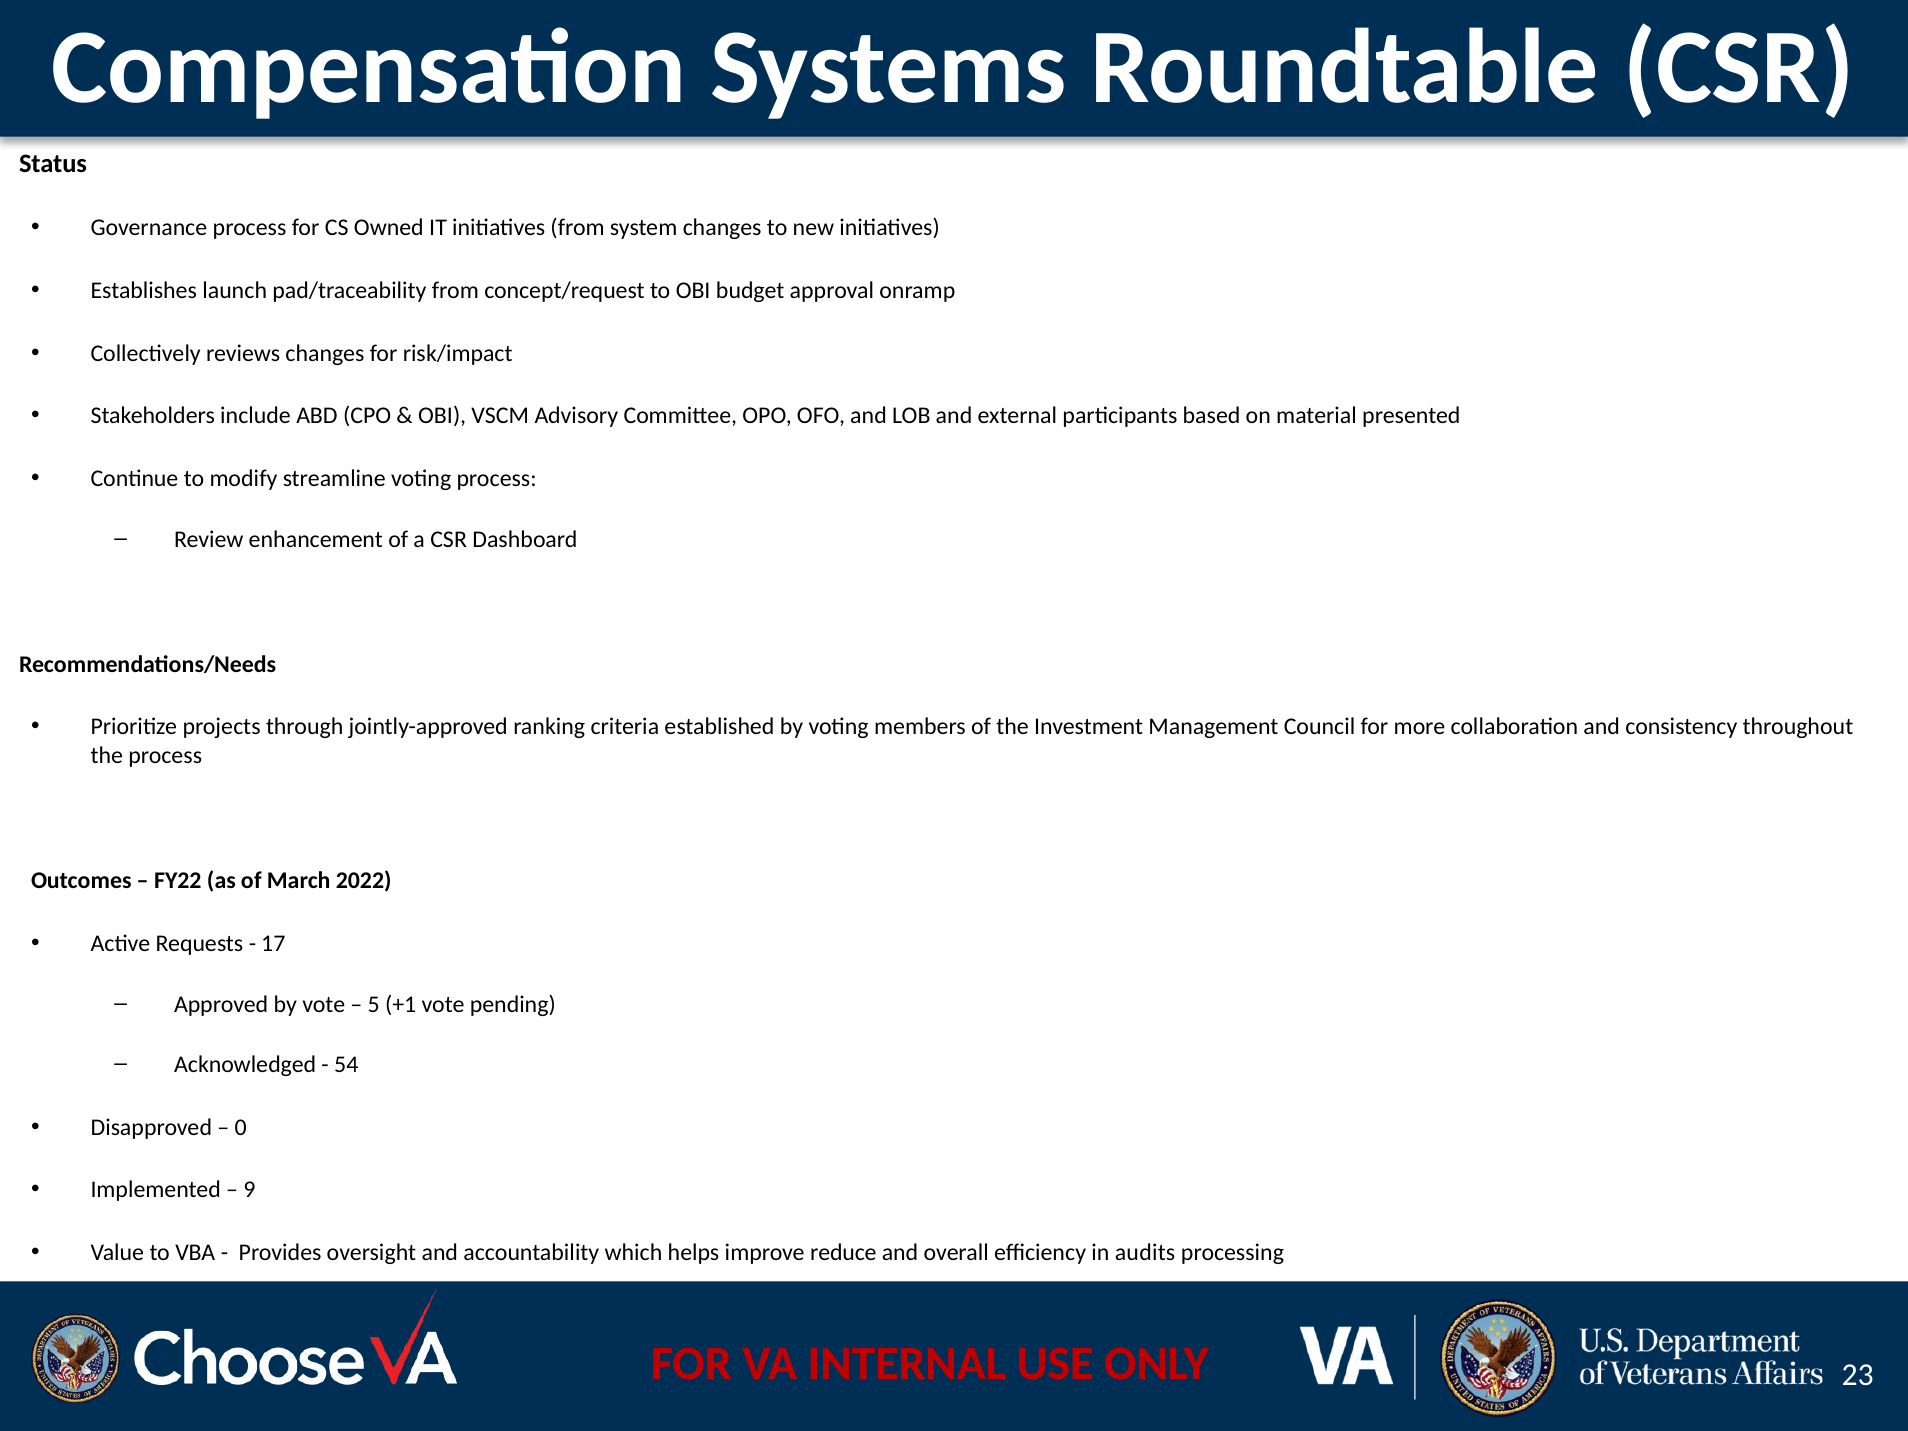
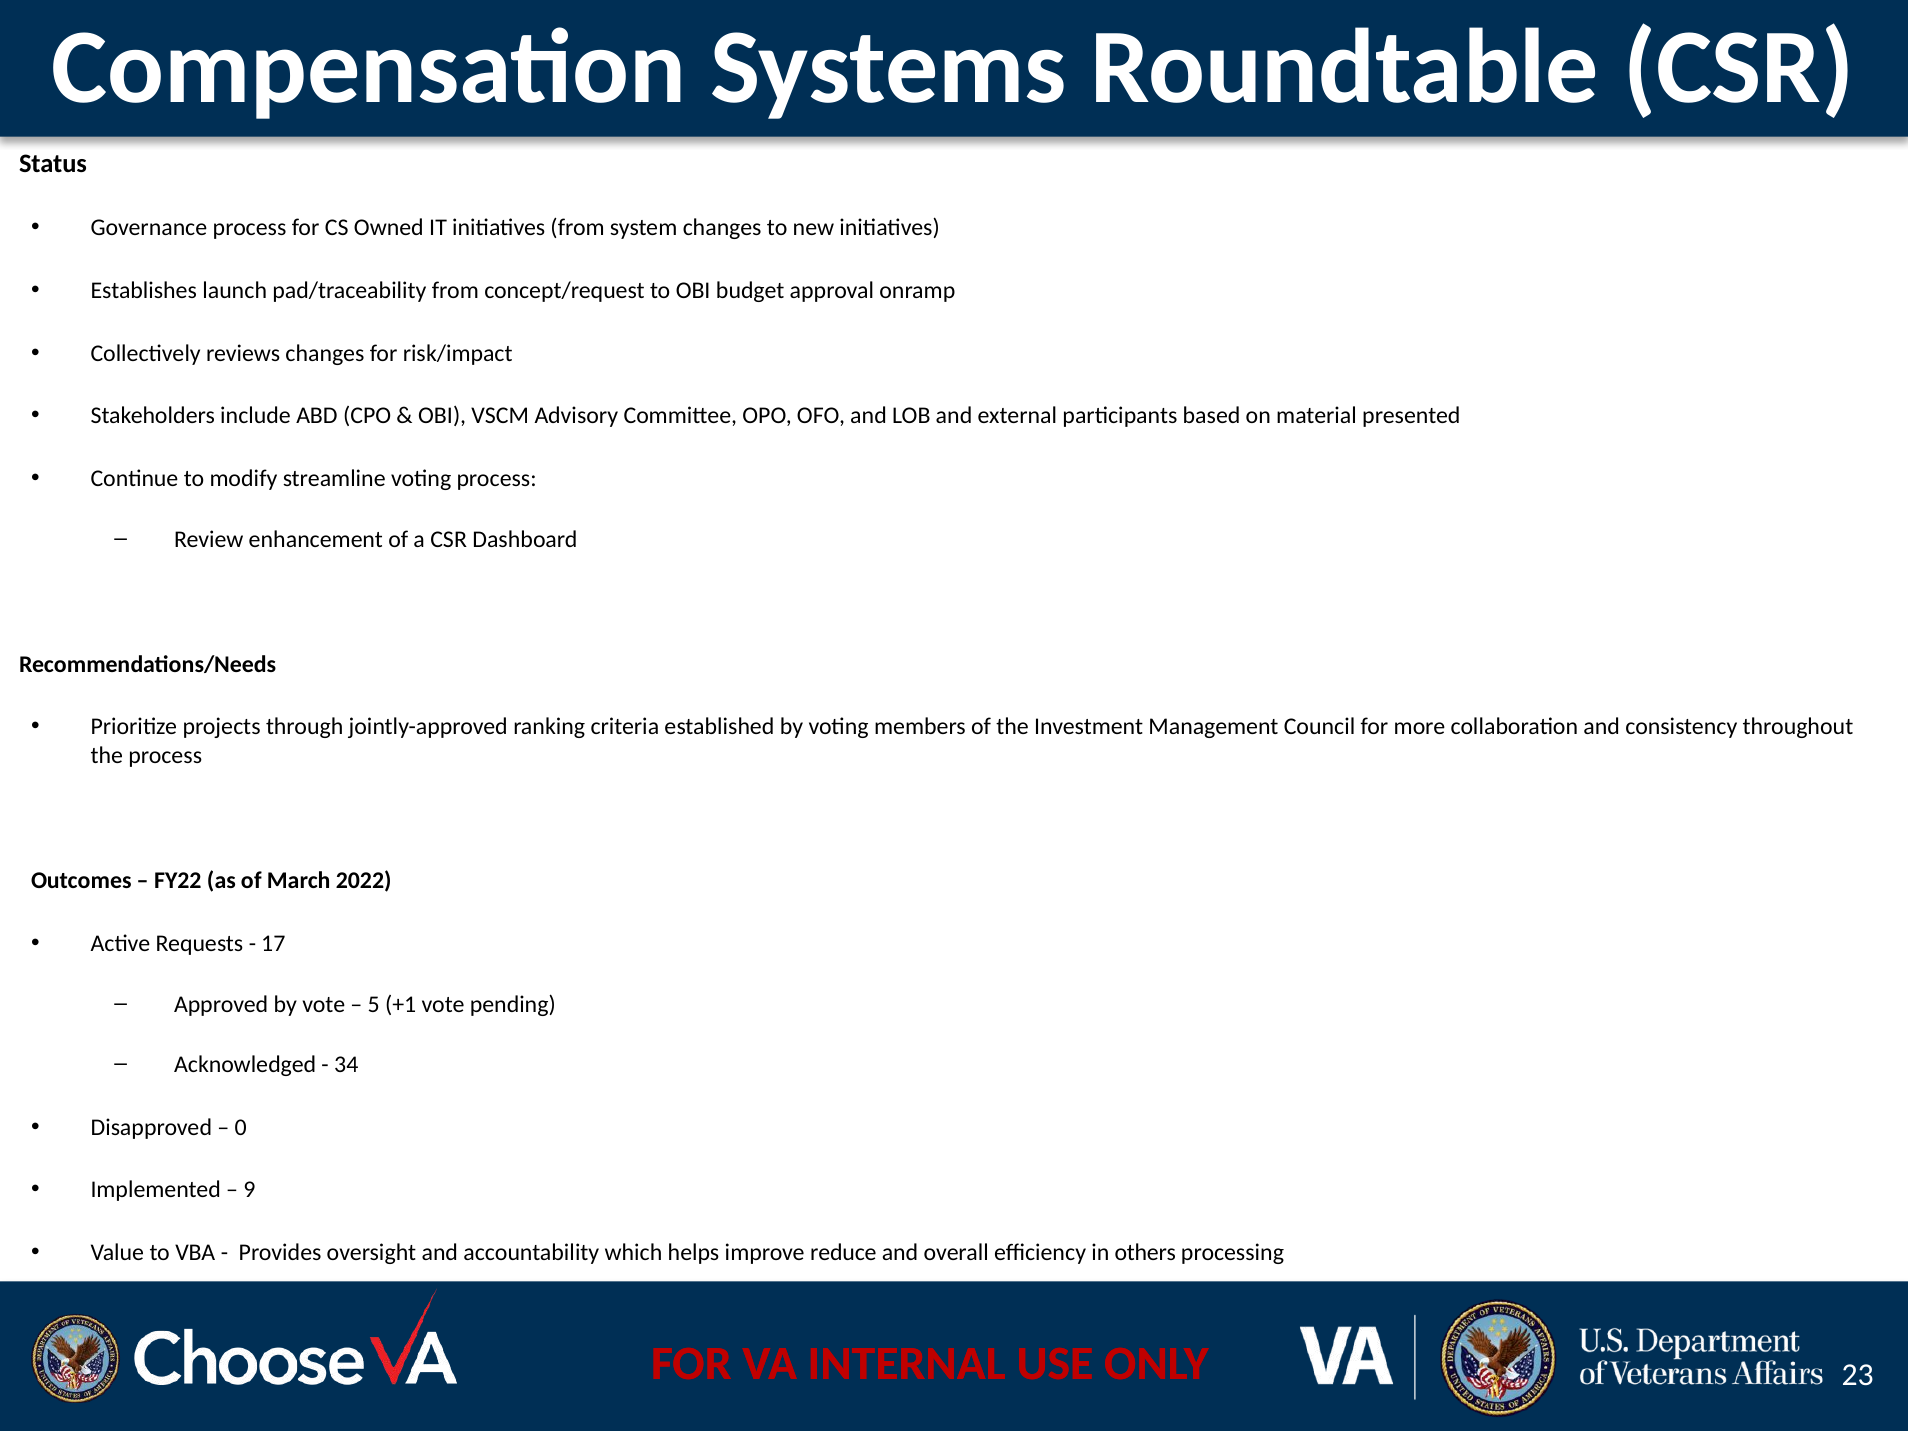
54: 54 -> 34
audits: audits -> others
